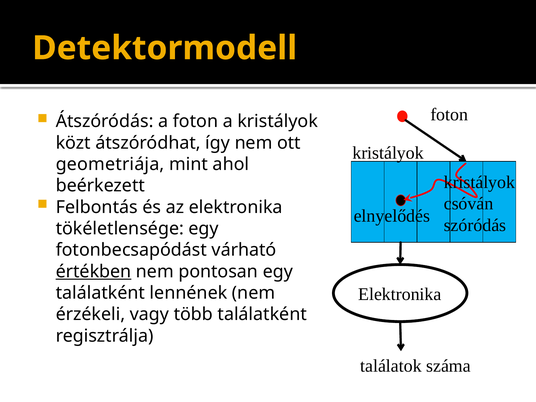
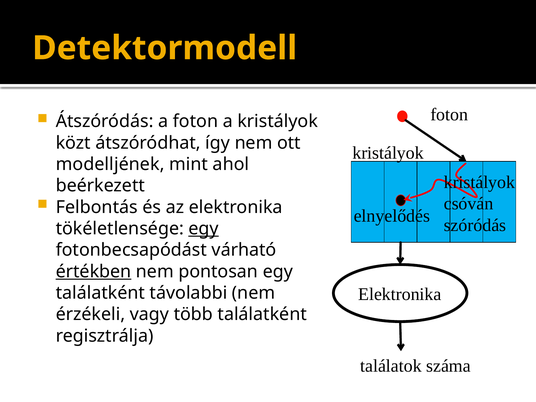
geometriája: geometriája -> modelljének
egy at (204, 229) underline: none -> present
lennének: lennének -> távolabbi
